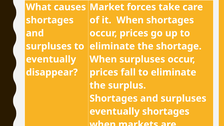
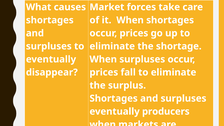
eventually shortages: shortages -> producers
